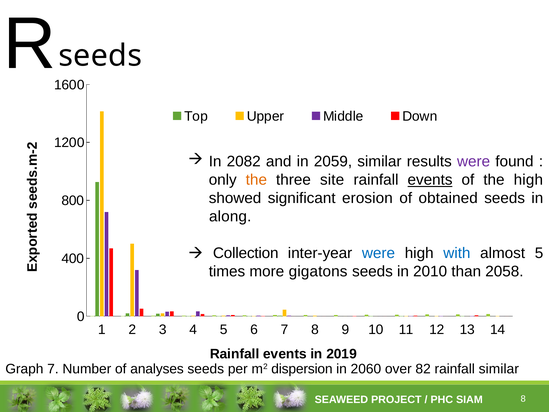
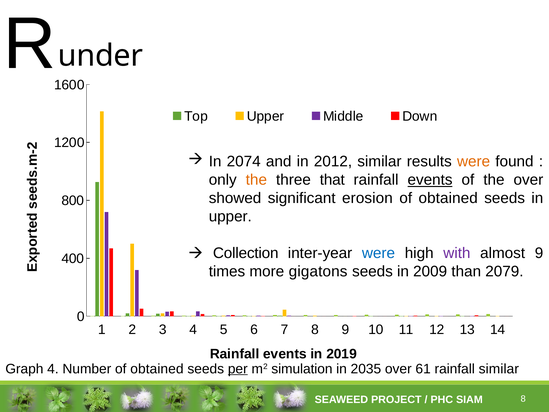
seeds at (100, 56): seeds -> under
2082: 2082 -> 2074
2059: 2059 -> 2012
were at (474, 161) colour: purple -> orange
site: site -> that
the high: high -> over
along at (230, 216): along -> upper
with colour: blue -> purple
almost 5: 5 -> 9
2010: 2010 -> 2009
2058: 2058 -> 2079
Graph 7: 7 -> 4
Number of analyses: analyses -> obtained
per underline: none -> present
dispersion: dispersion -> simulation
2060: 2060 -> 2035
82: 82 -> 61
